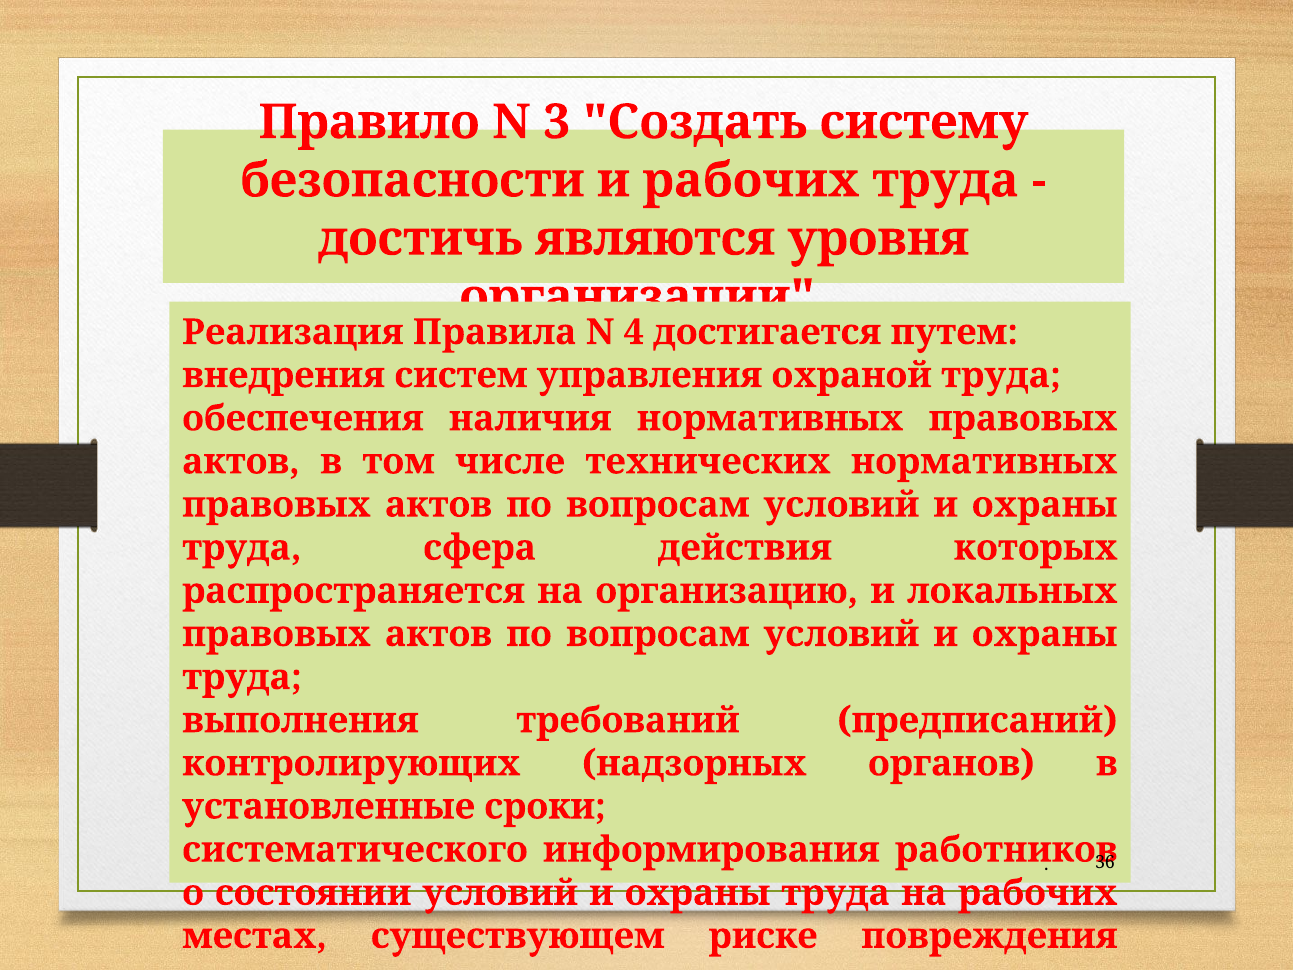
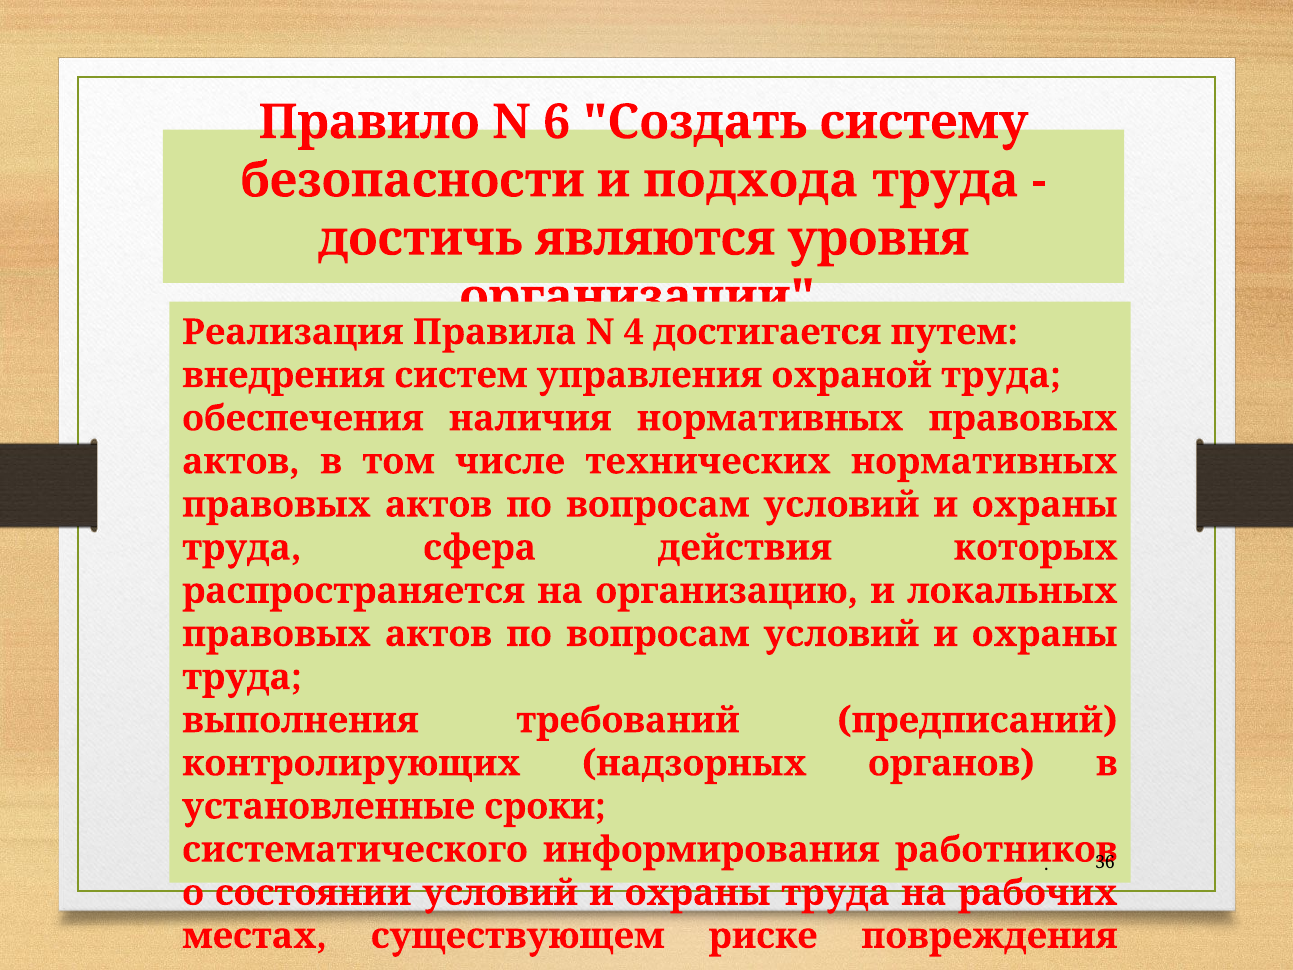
3: 3 -> 6
и рабочих: рабочих -> подхода
